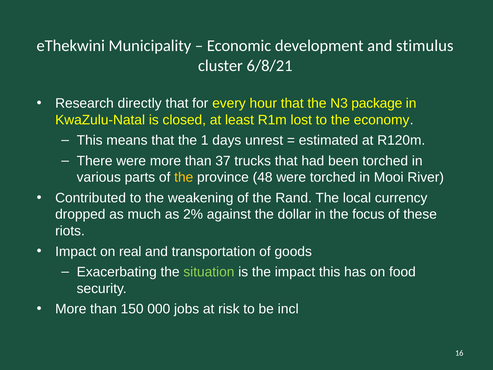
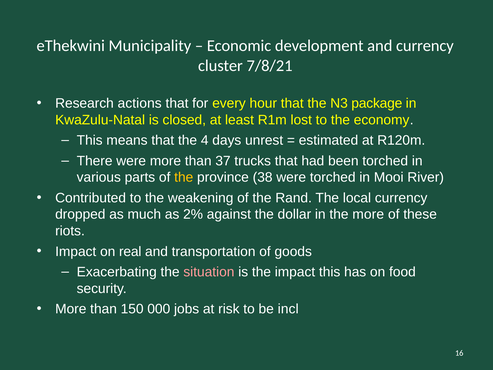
and stimulus: stimulus -> currency
6/8/21: 6/8/21 -> 7/8/21
directly: directly -> actions
1: 1 -> 4
48: 48 -> 38
the focus: focus -> more
situation colour: light green -> pink
